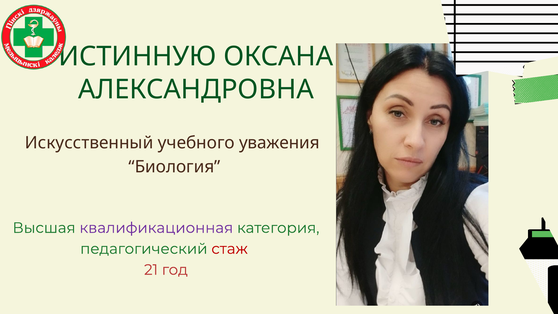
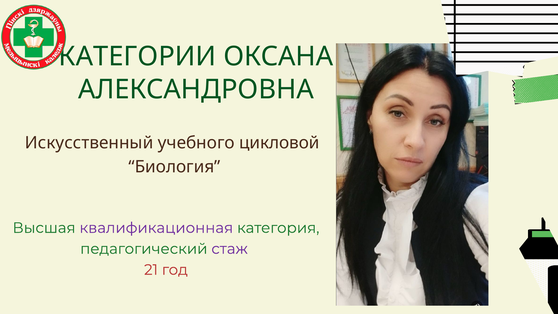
ИСТИННУЮ: ИСТИННУЮ -> КАТЕГОРИИ
уважения: уважения -> цикловой
стаж colour: red -> purple
